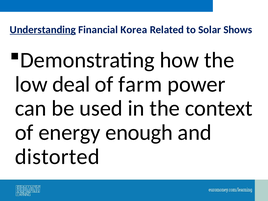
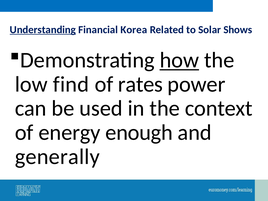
how underline: none -> present
deal: deal -> find
farm: farm -> rates
distorted: distorted -> generally
